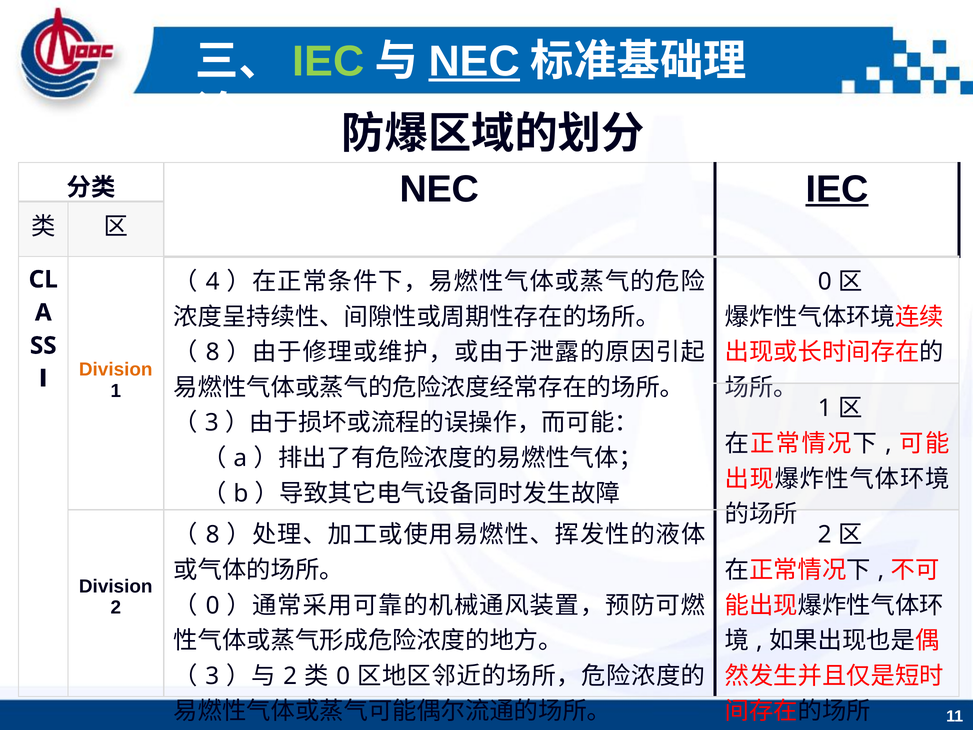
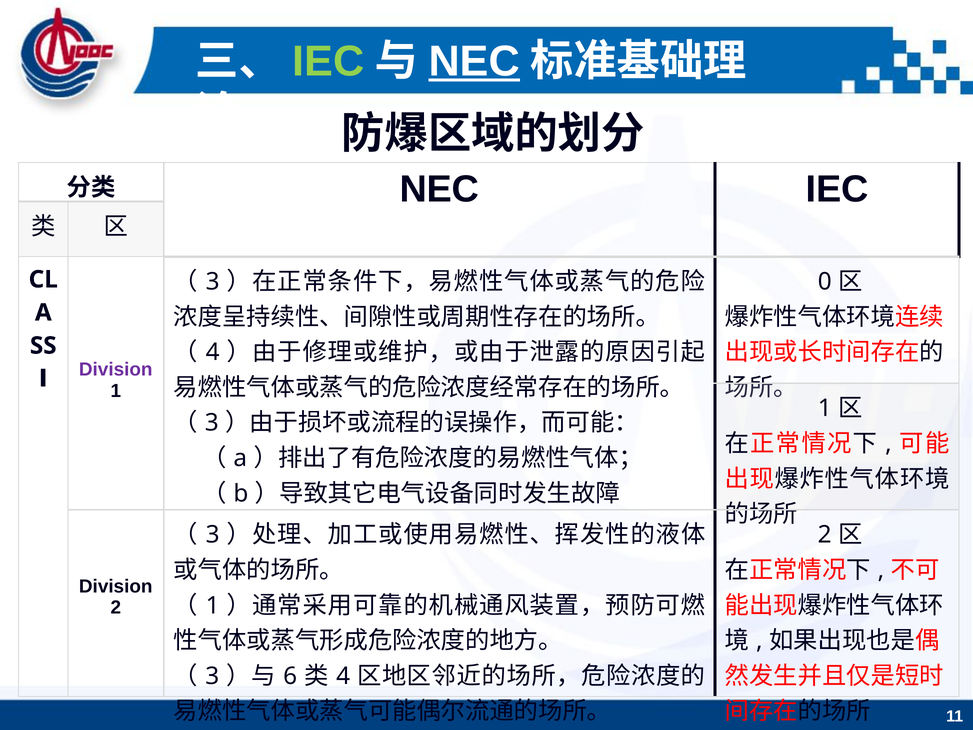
IEC at (837, 189) underline: present -> none
4 at (213, 282): 4 -> 3
8 at (213, 352): 8 -> 4
Division at (116, 369) colour: orange -> purple
8 at (213, 535): 8 -> 3
0 at (213, 605): 0 -> 1
2 at (290, 676): 2 -> 6
0 at (343, 676): 0 -> 4
